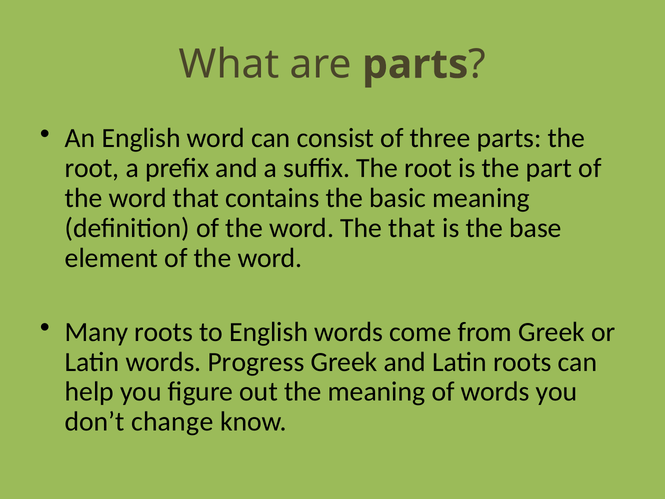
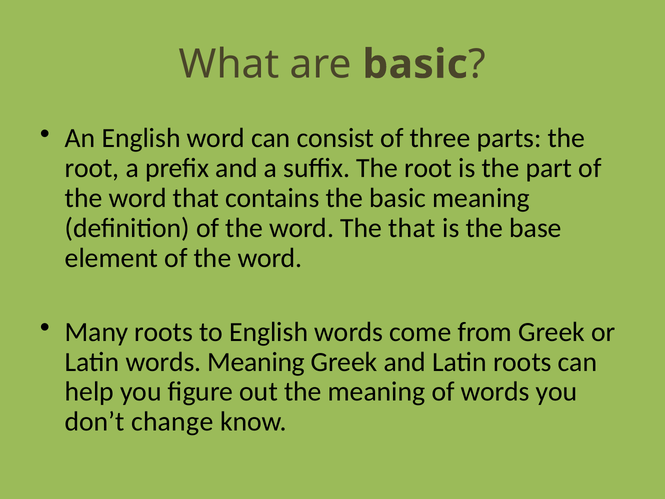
are parts: parts -> basic
words Progress: Progress -> Meaning
